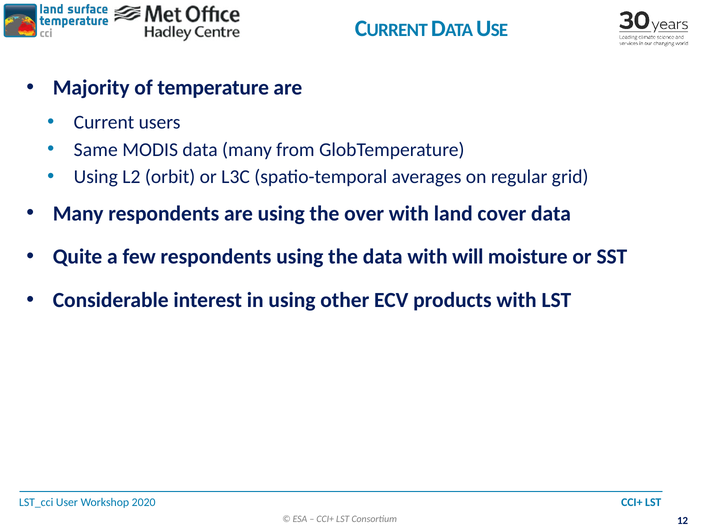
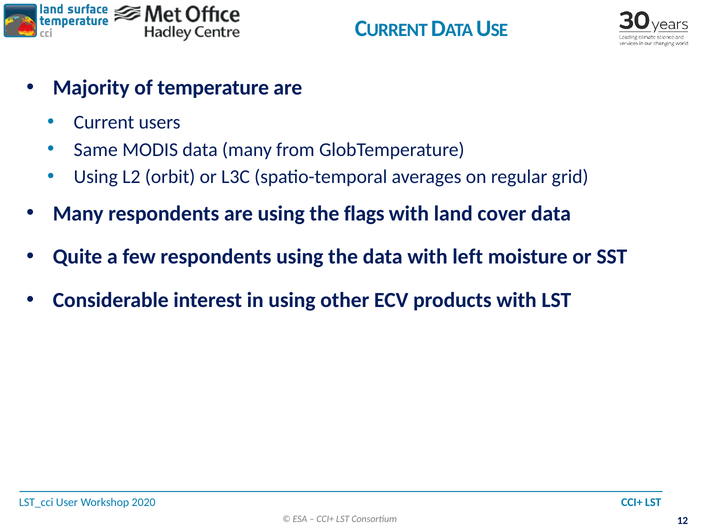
over: over -> flags
will: will -> left
